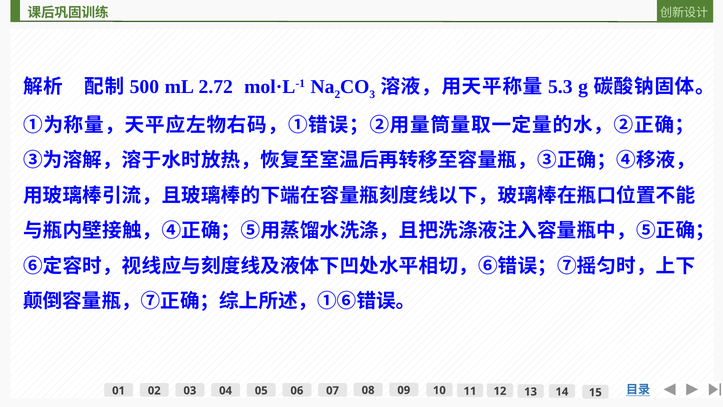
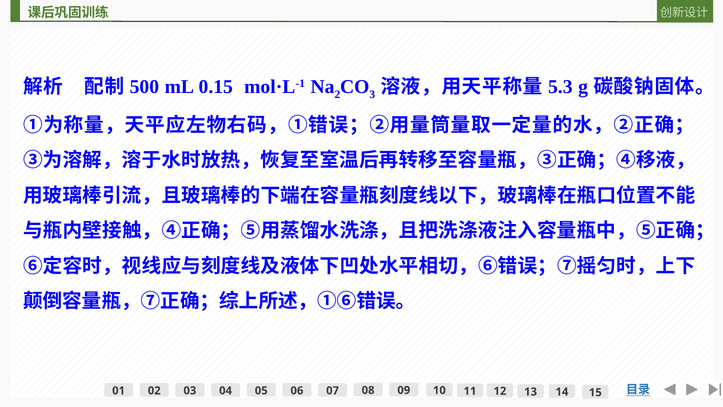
2.72: 2.72 -> 0.15
